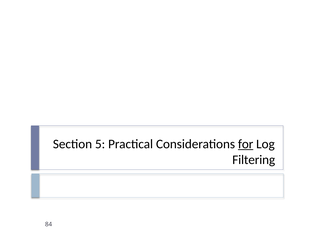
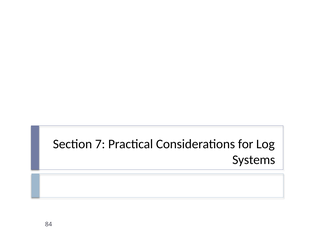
5: 5 -> 7
for underline: present -> none
Filtering: Filtering -> Systems
